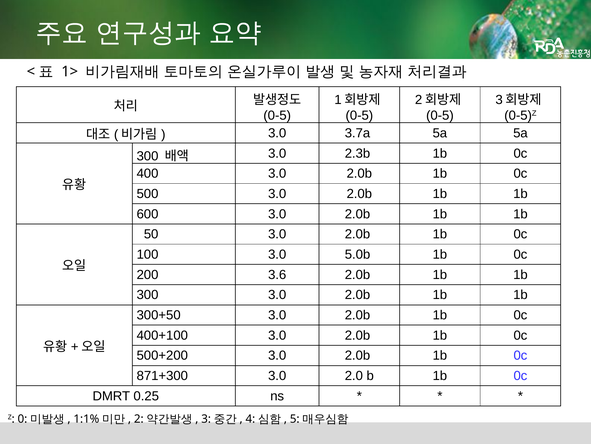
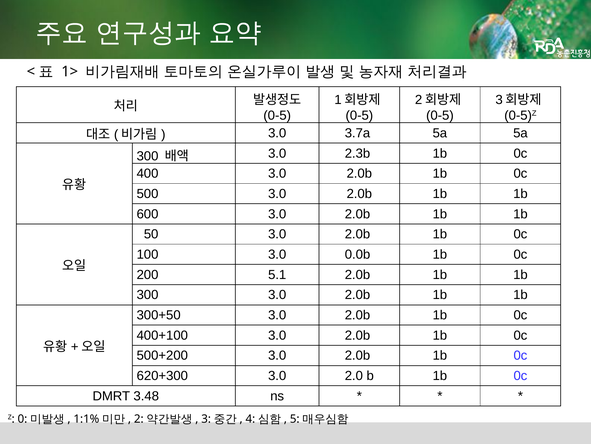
5.0b: 5.0b -> 0.0b
3.6: 3.6 -> 5.1
871+300: 871+300 -> 620+300
0.25: 0.25 -> 3.48
